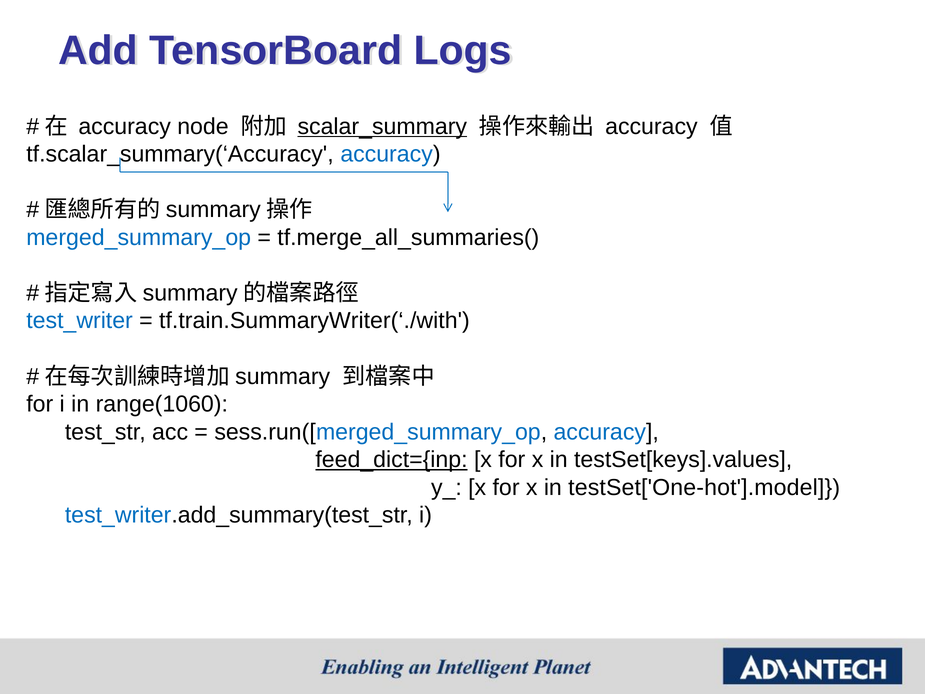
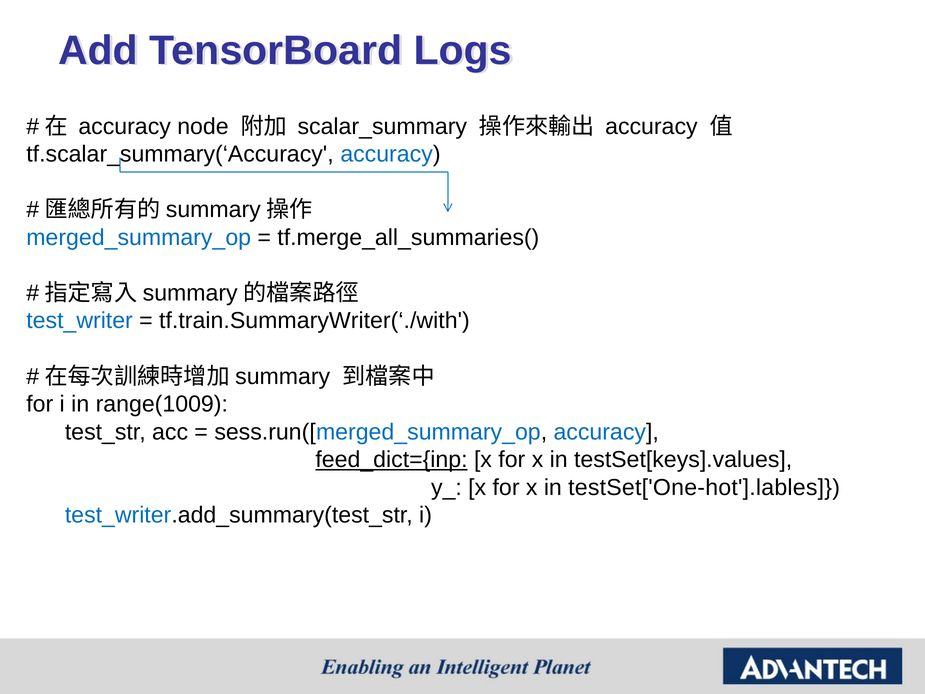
scalar_summary underline: present -> none
range(1060: range(1060 -> range(1009
testSet['One-hot'].model: testSet['One-hot'].model -> testSet['One-hot'].lables
